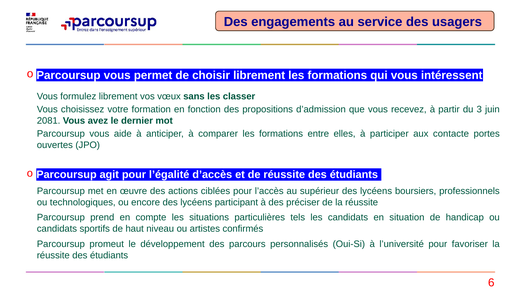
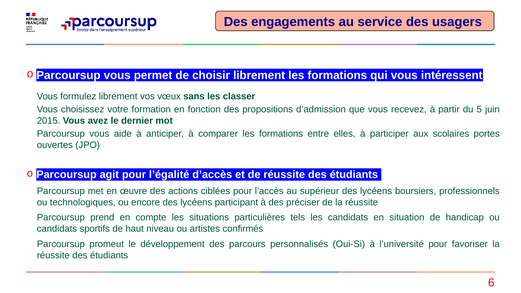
3: 3 -> 5
2081: 2081 -> 2015
contacte: contacte -> scolaires
